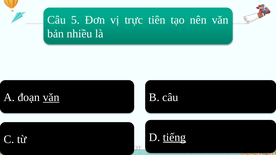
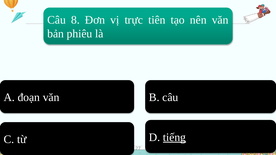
5: 5 -> 8
nhiều: nhiều -> phiêu
văn at (51, 98) underline: present -> none
